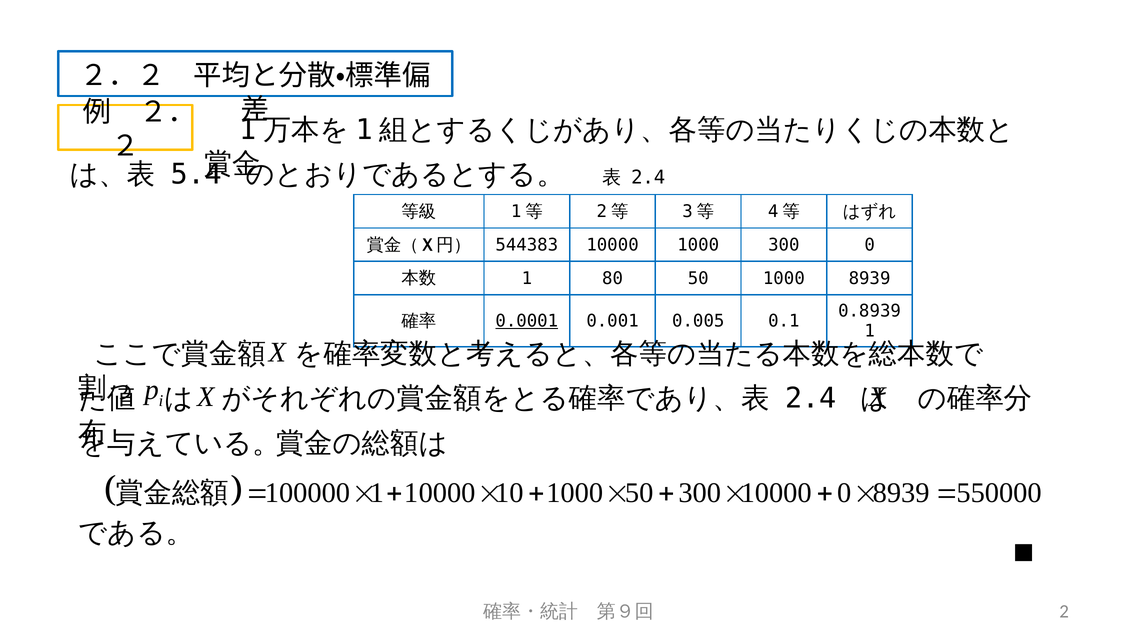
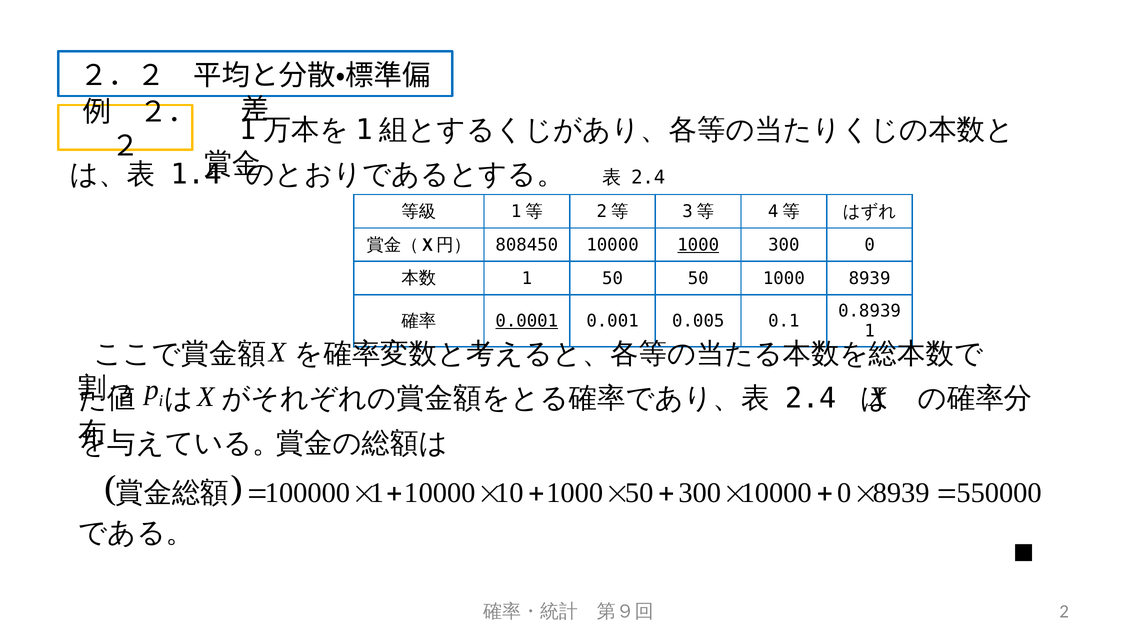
5.4: 5.4 -> 1.4
544383: 544383 -> 808450
1000 at (698, 245) underline: none -> present
1 80: 80 -> 50
